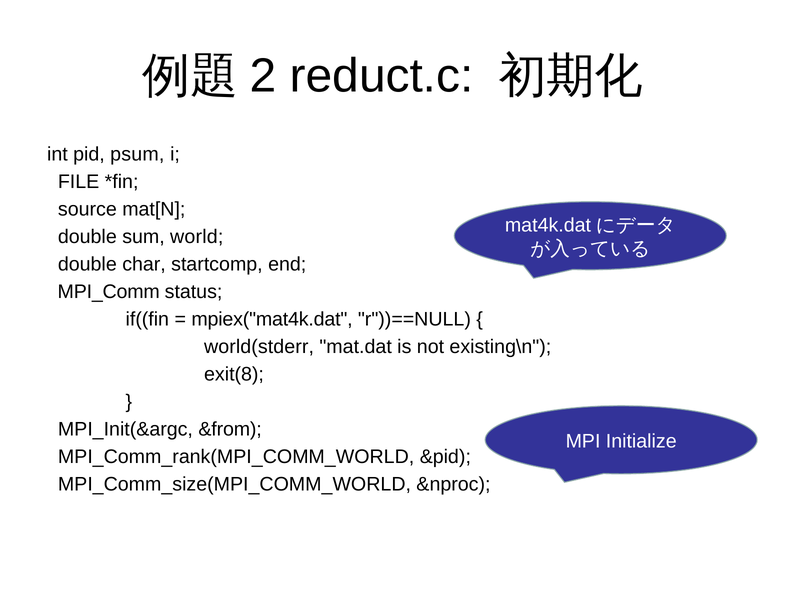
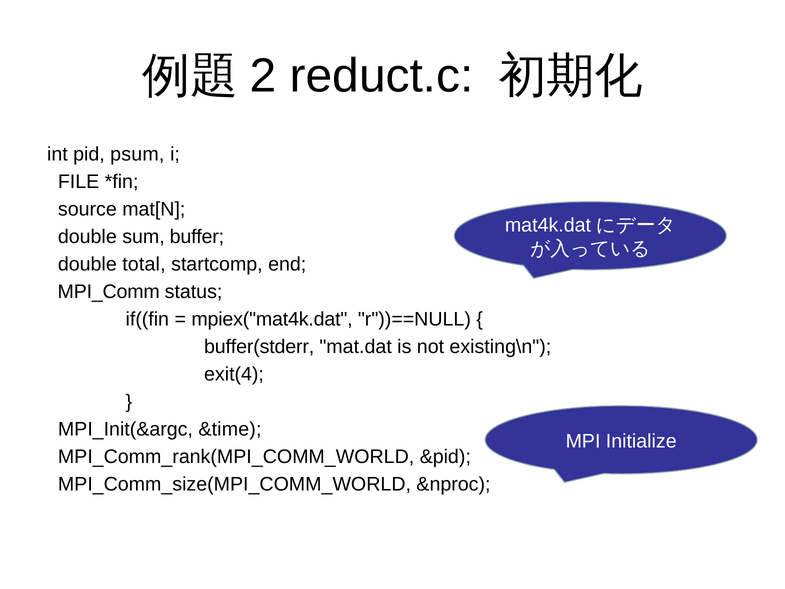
world: world -> buffer
char: char -> total
world(stderr: world(stderr -> buffer(stderr
exit(8: exit(8 -> exit(4
&from: &from -> &time
